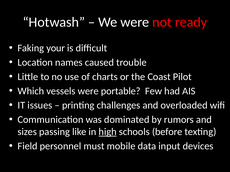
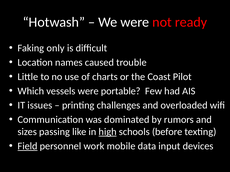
your: your -> only
Field underline: none -> present
must: must -> work
